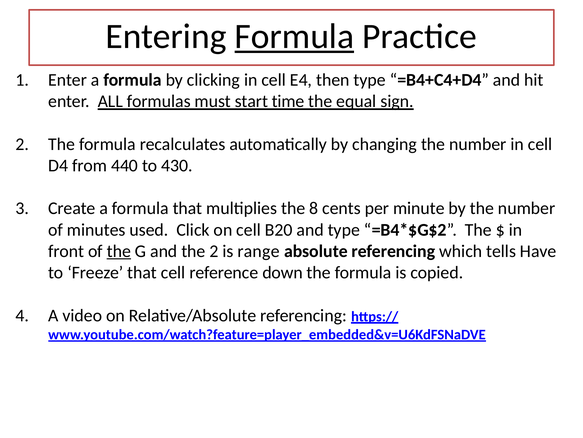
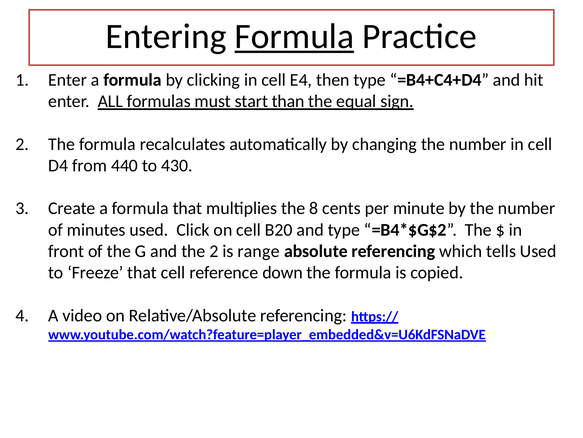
time: time -> than
the at (119, 251) underline: present -> none
tells Have: Have -> Used
